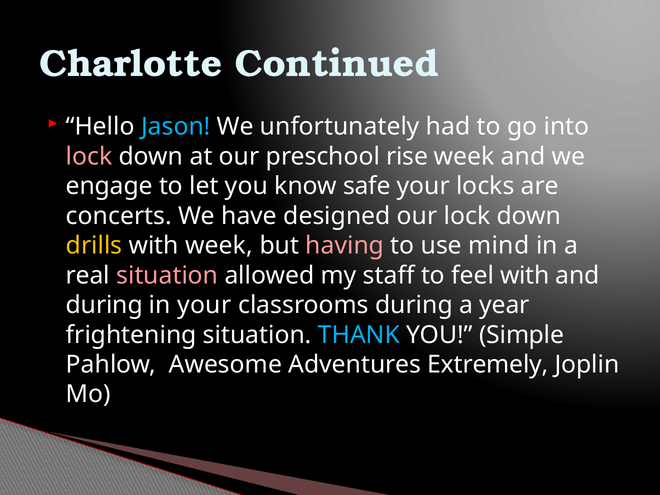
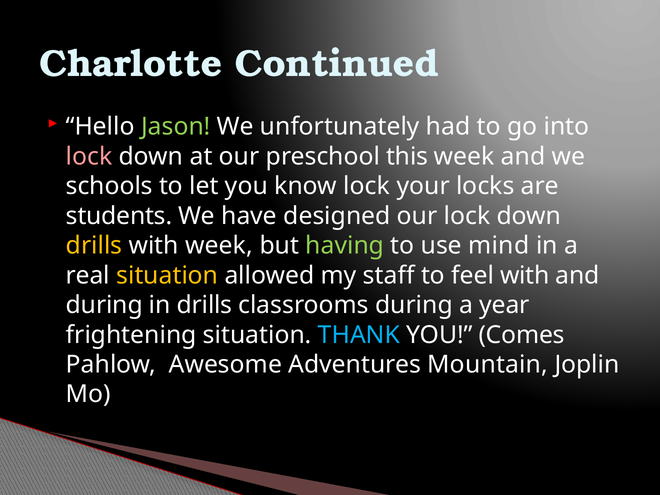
Jason colour: light blue -> light green
rise: rise -> this
engage: engage -> schools
know safe: safe -> lock
concerts: concerts -> students
having colour: pink -> light green
situation at (167, 275) colour: pink -> yellow
in your: your -> drills
Simple: Simple -> Comes
Extremely: Extremely -> Mountain
